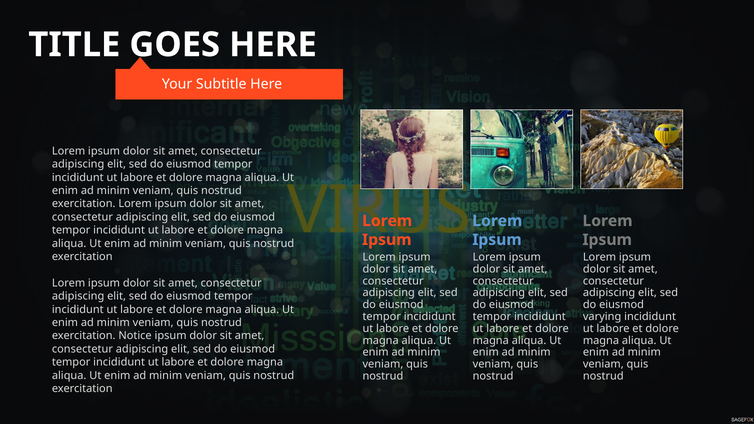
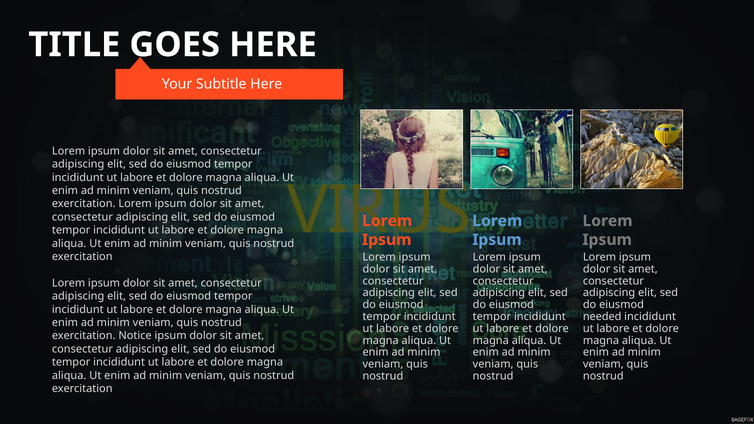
varying: varying -> needed
